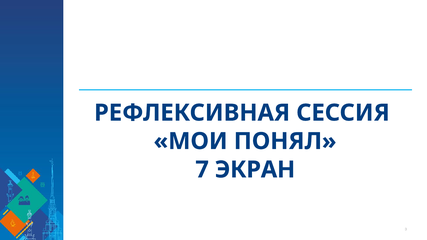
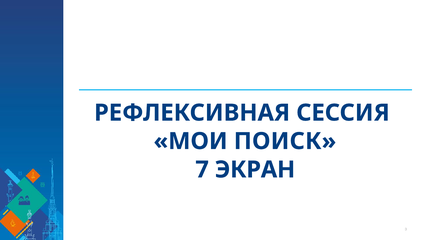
ПОНЯЛ: ПОНЯЛ -> ПОИСК
